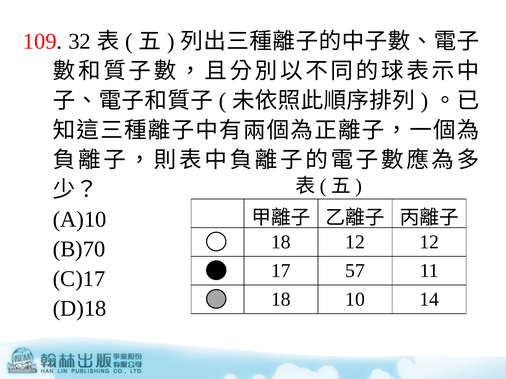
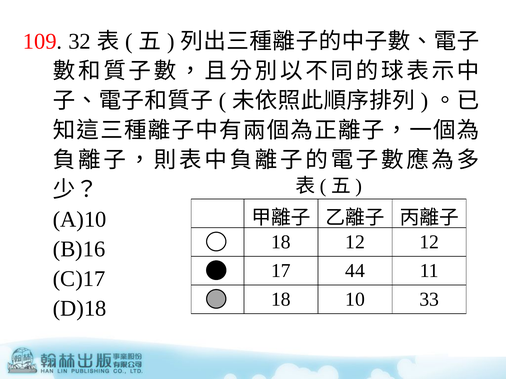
B)70: B)70 -> B)16
57: 57 -> 44
14: 14 -> 33
